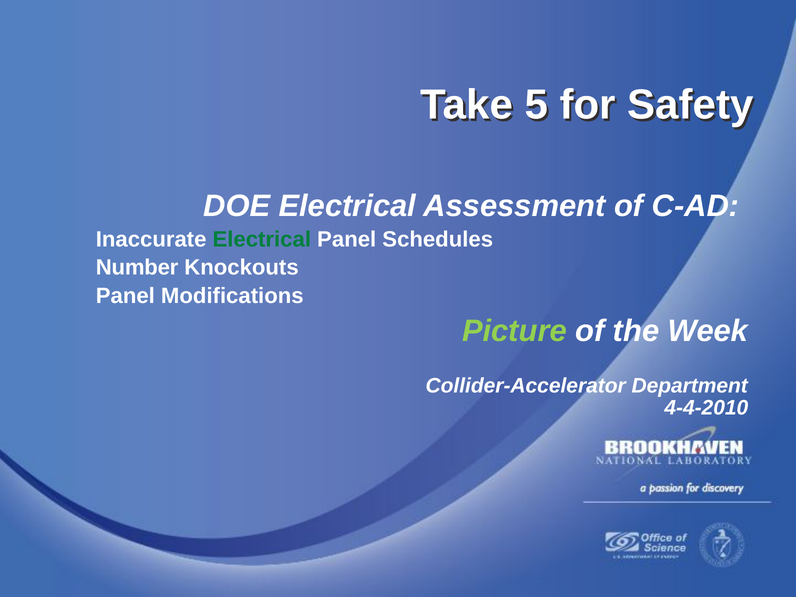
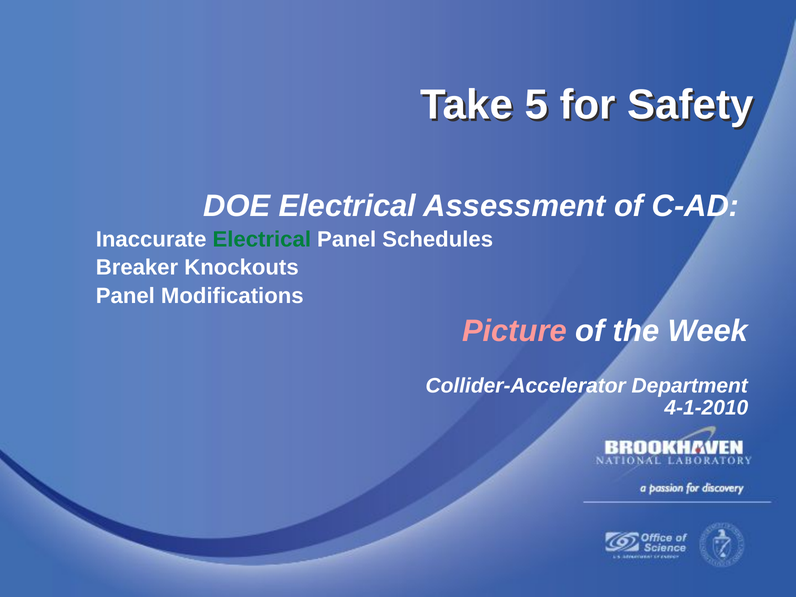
Number: Number -> Breaker
Picture colour: light green -> pink
4-4-2010: 4-4-2010 -> 4-1-2010
